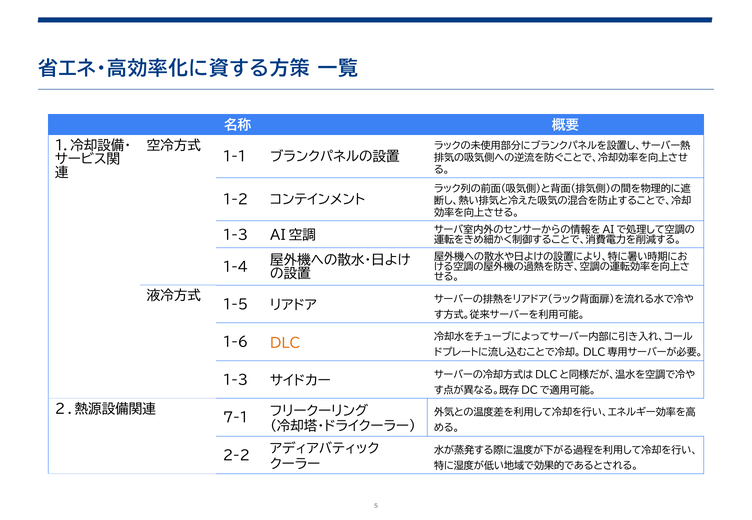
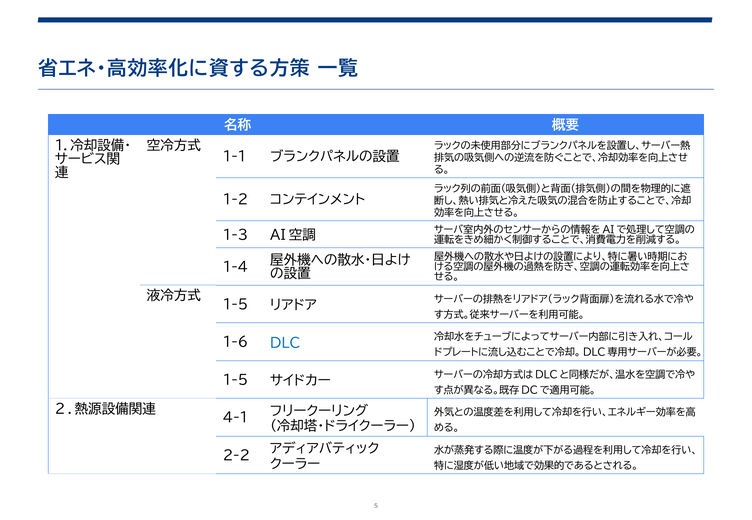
DLC colour: orange -> blue
1-3 at (235, 381): 1-3 -> 1-5
7-1: 7-1 -> 4-1
